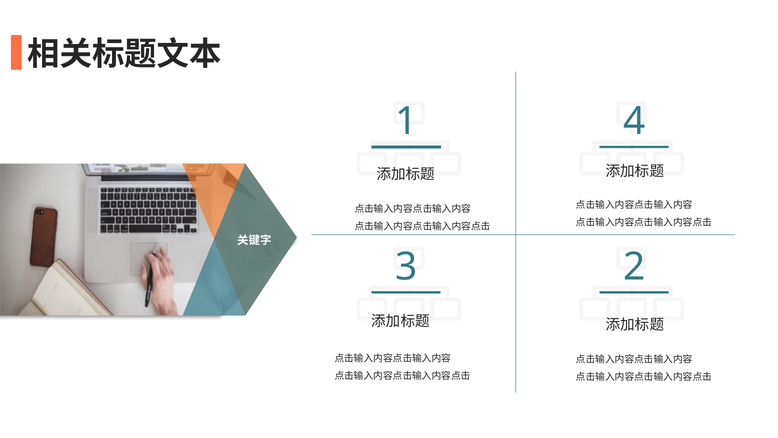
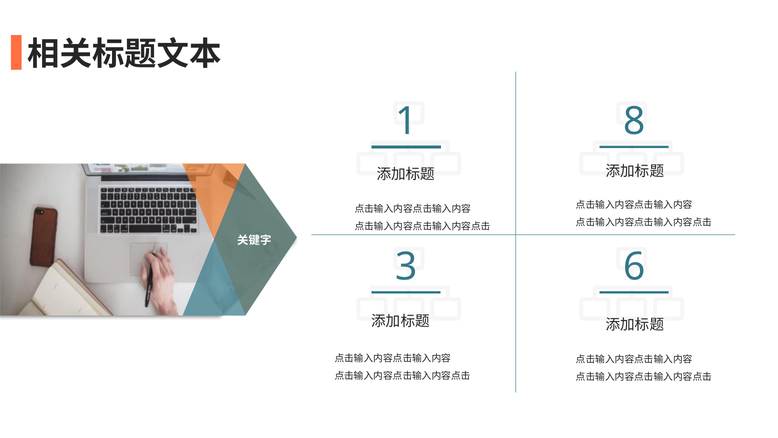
4: 4 -> 8
2: 2 -> 6
